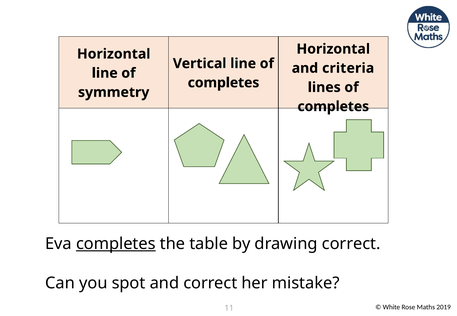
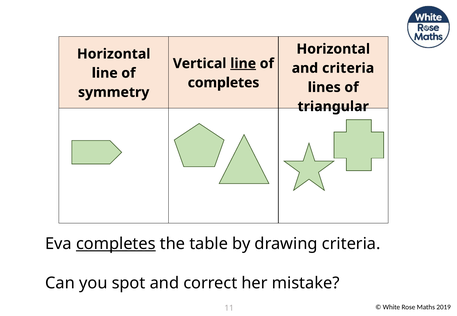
line at (243, 64) underline: none -> present
completes at (333, 107): completes -> triangular
drawing correct: correct -> criteria
